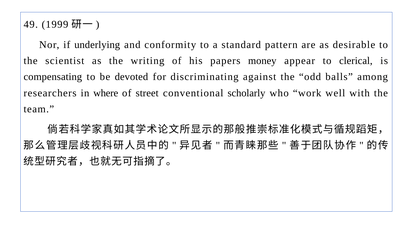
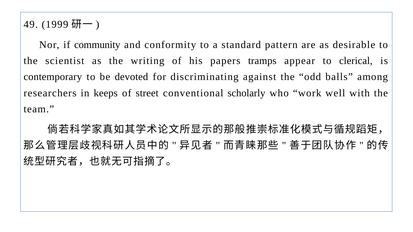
underlying: underlying -> community
money: money -> tramps
compensating: compensating -> contemporary
where: where -> keeps
